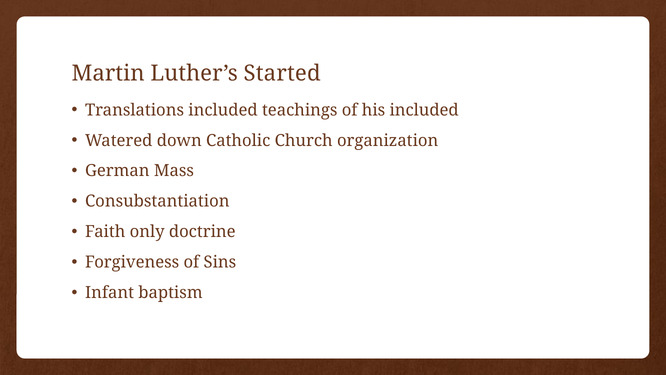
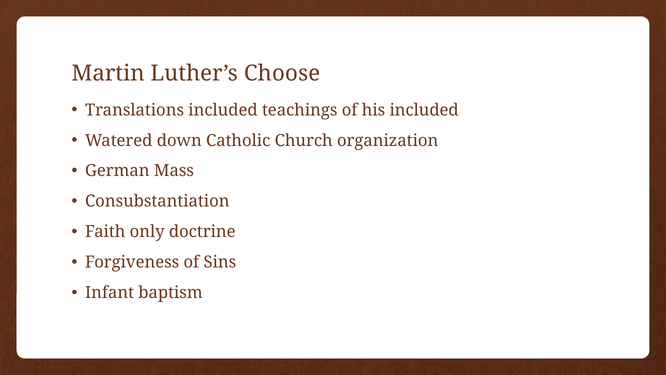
Started: Started -> Choose
